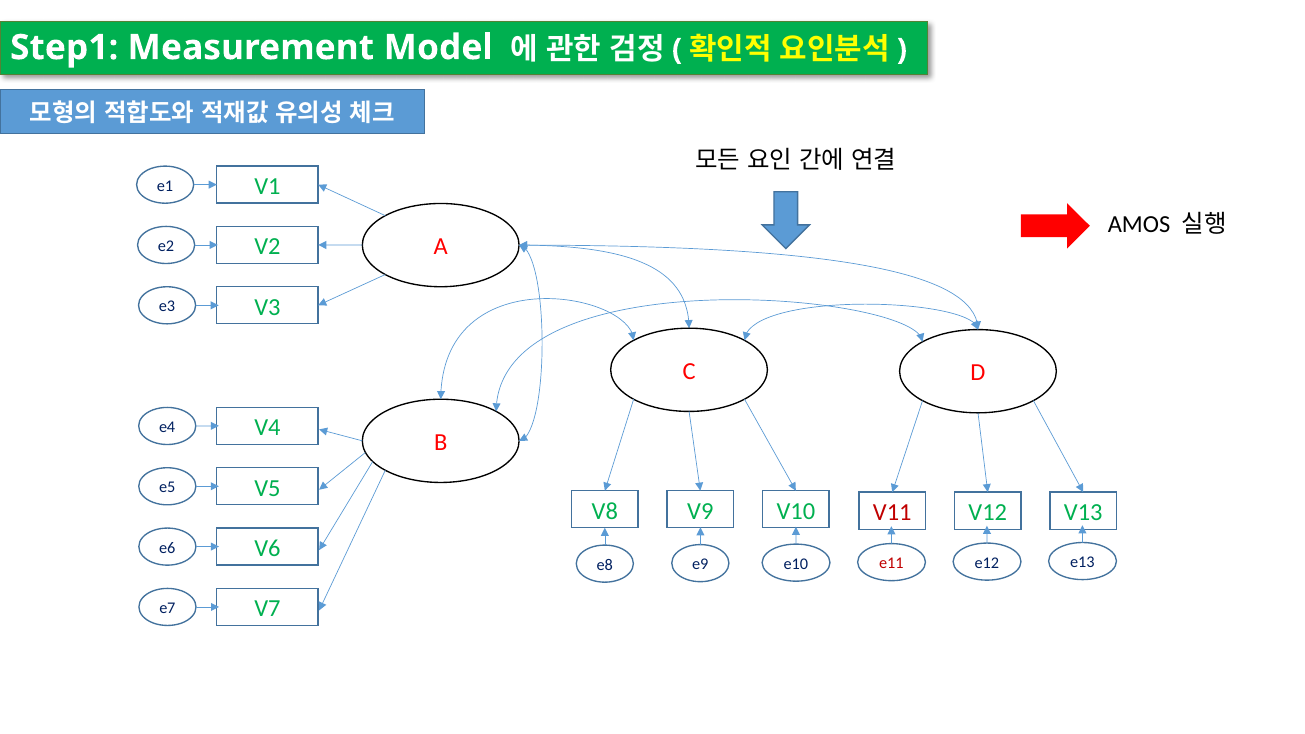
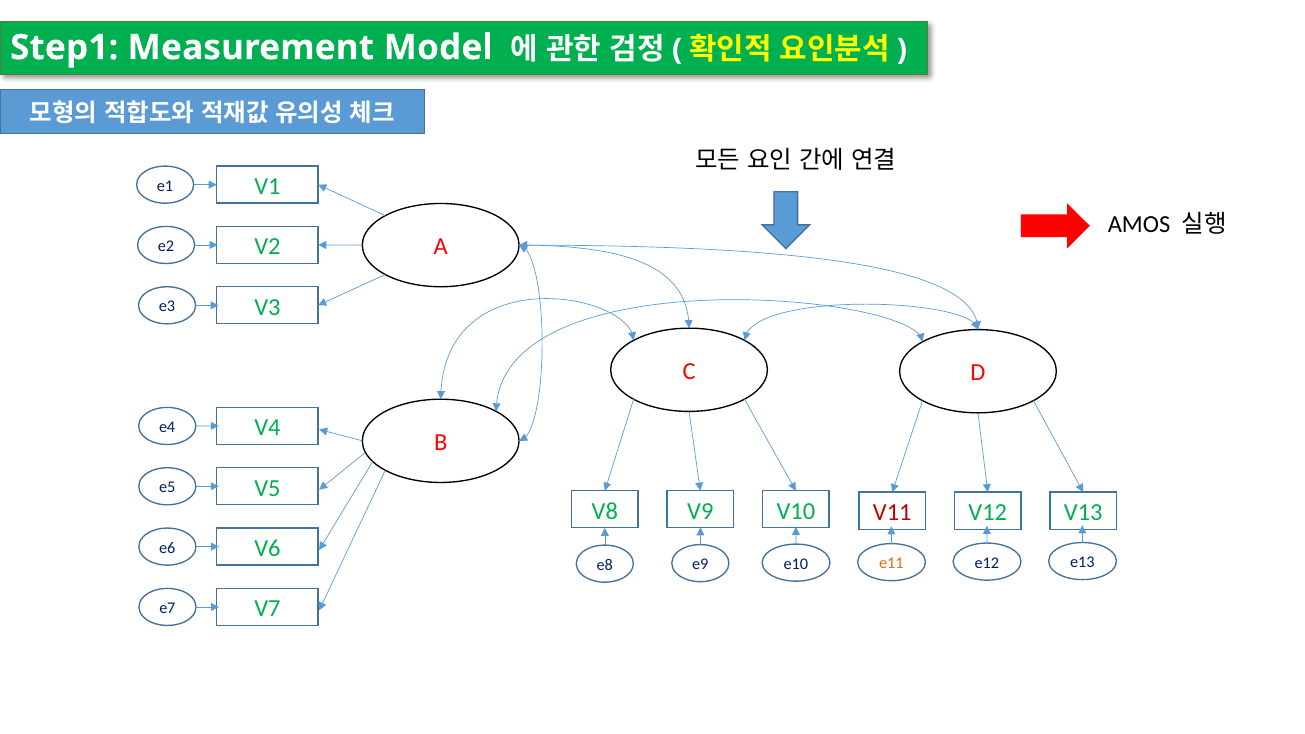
e11 colour: red -> orange
